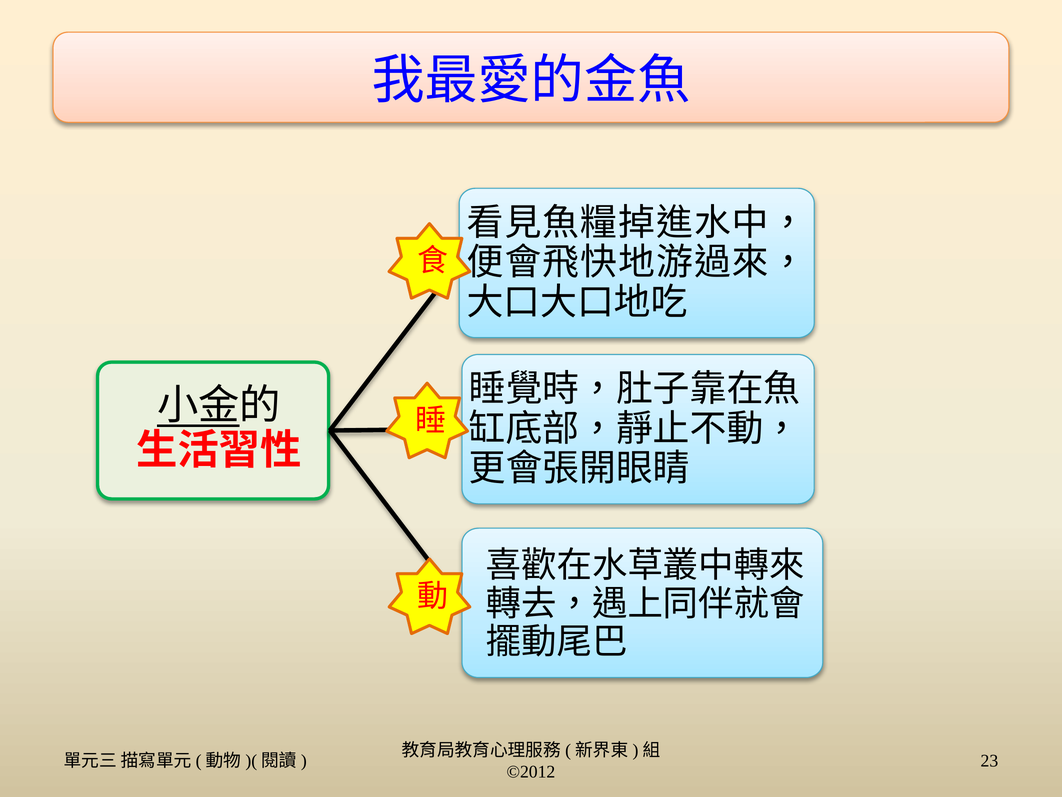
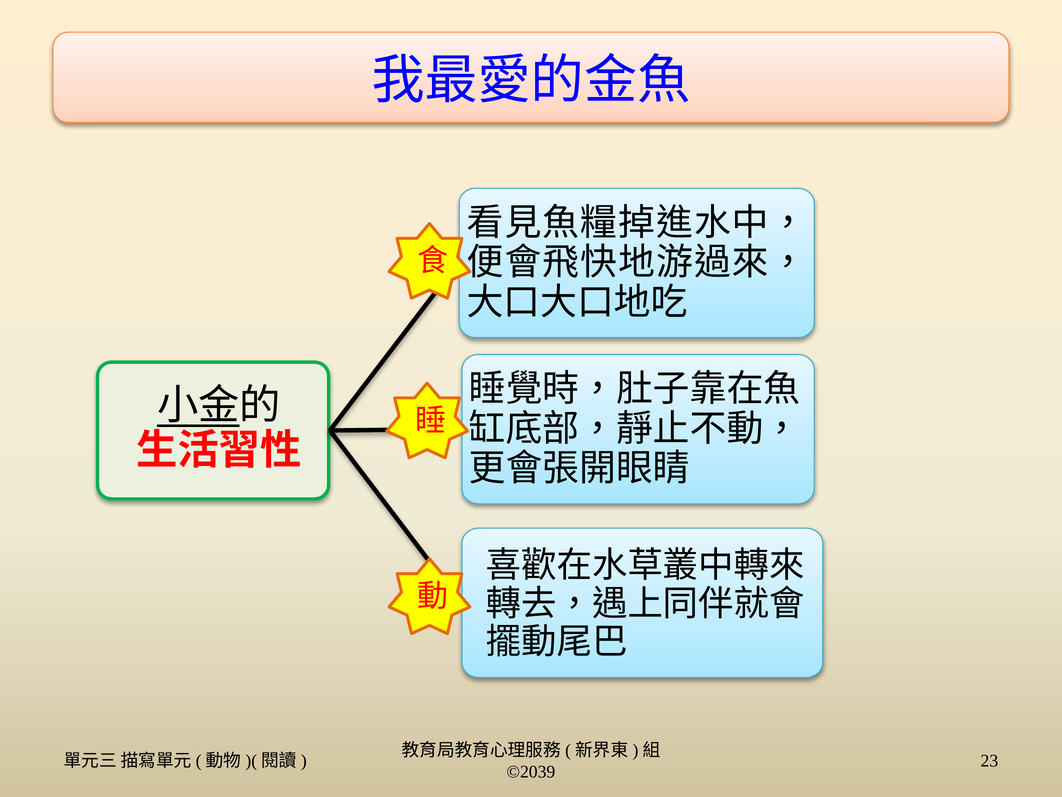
©2012: ©2012 -> ©2039
